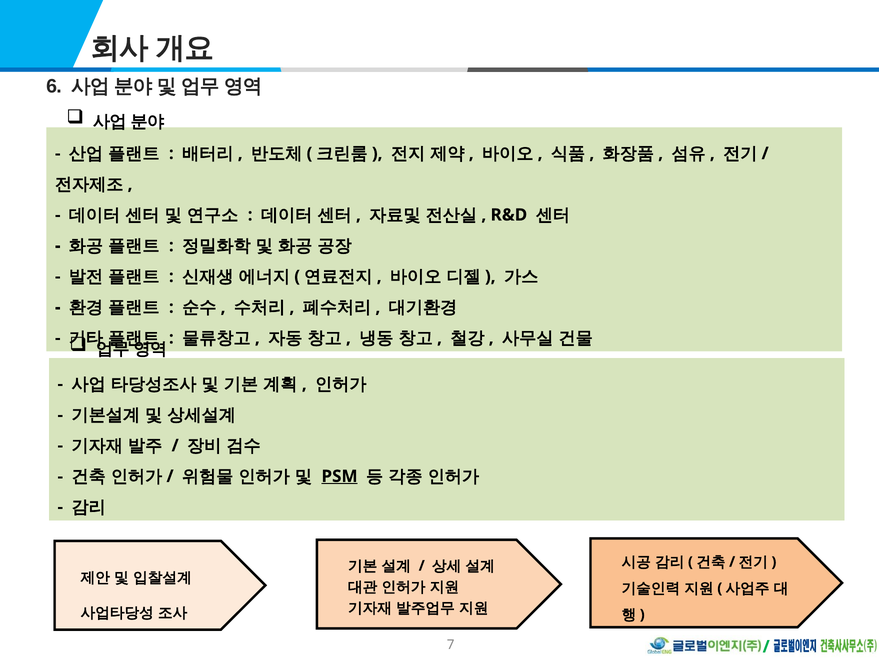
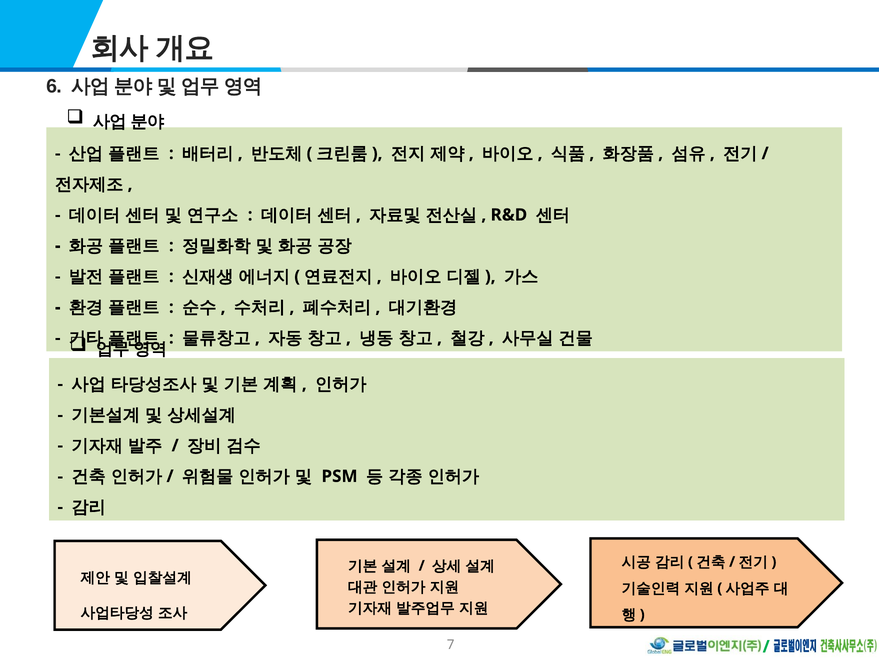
PSM underline: present -> none
